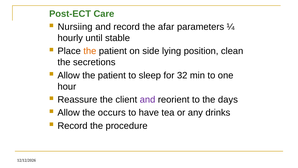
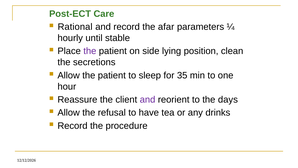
Nursiing: Nursiing -> Rational
the at (90, 51) colour: orange -> purple
32: 32 -> 35
occurs: occurs -> refusal
